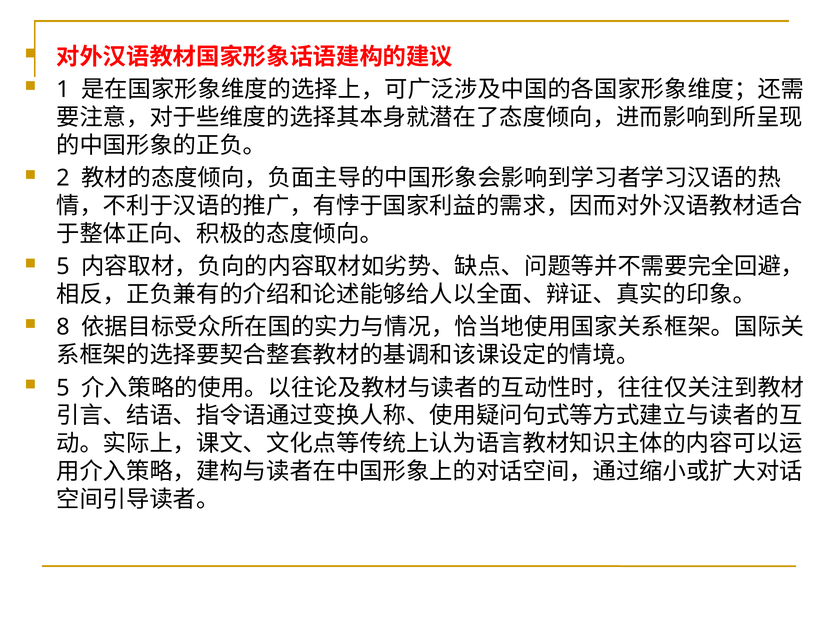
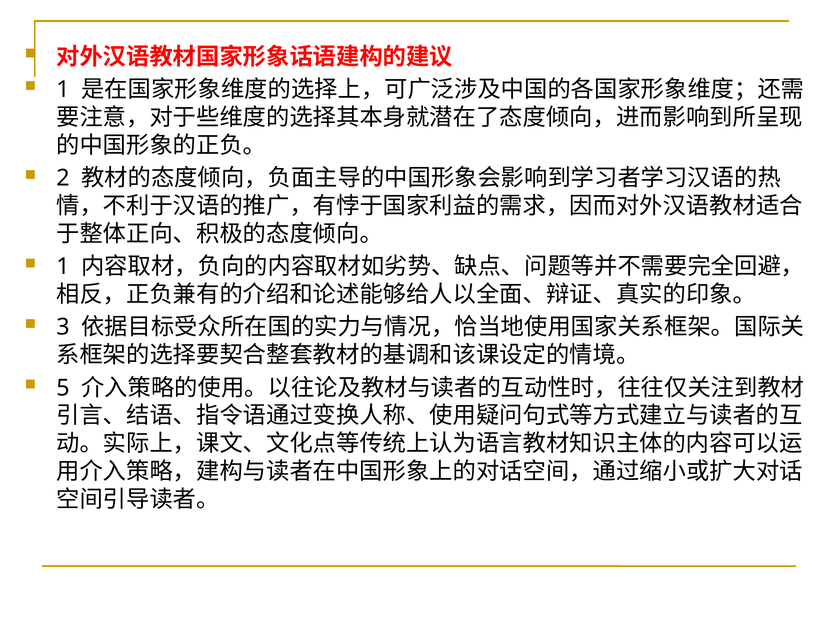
5 at (63, 266): 5 -> 1
8: 8 -> 3
